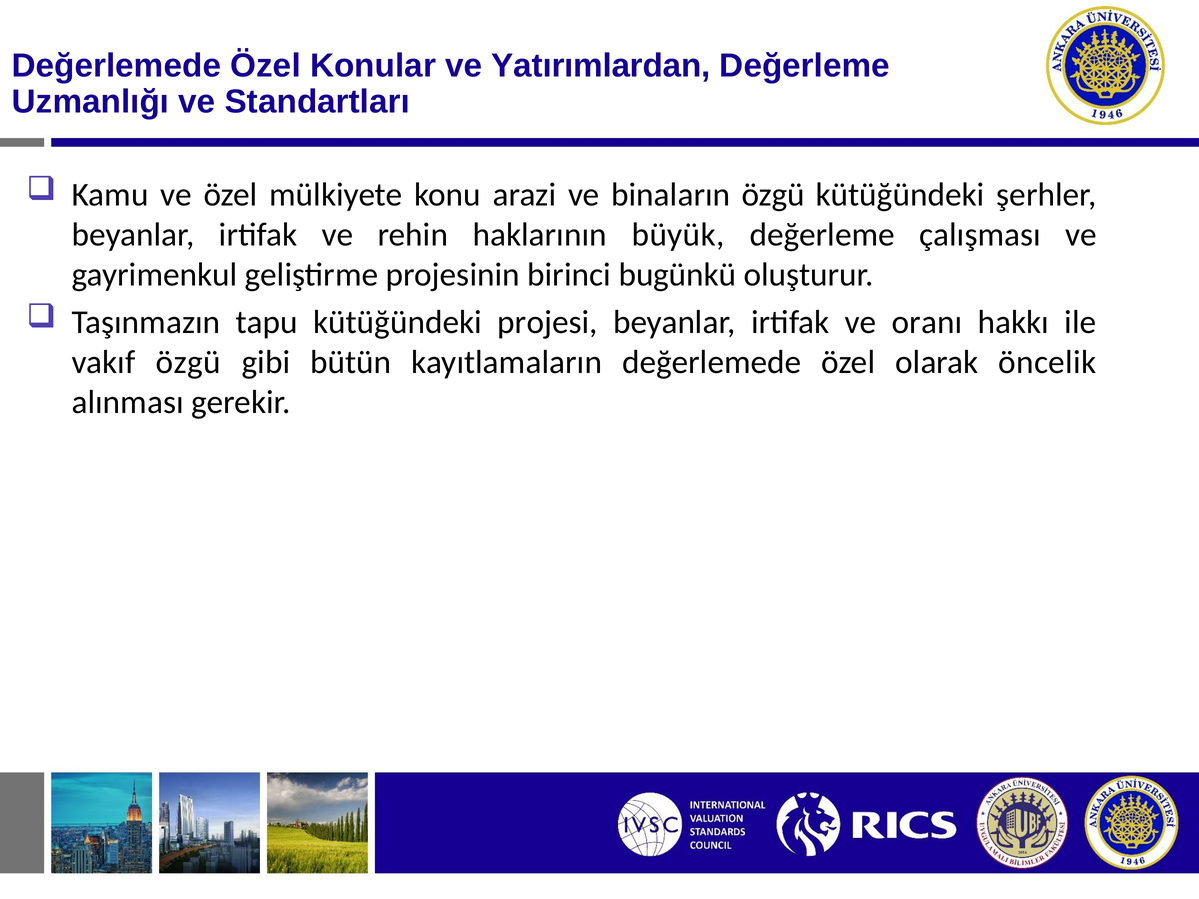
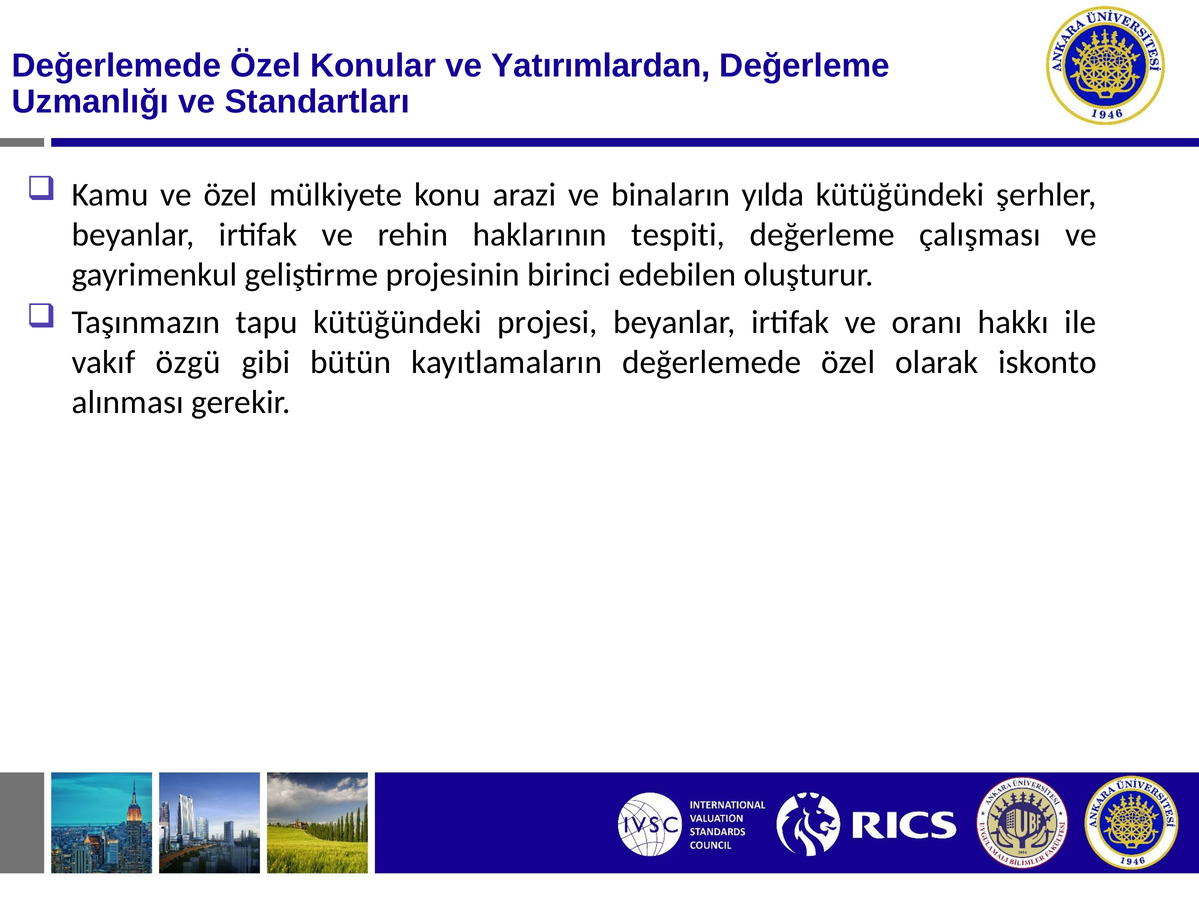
binaların özgü: özgü -> yılda
büyük: büyük -> tespiti
bugünkü: bugünkü -> edebilen
öncelik: öncelik -> iskonto
